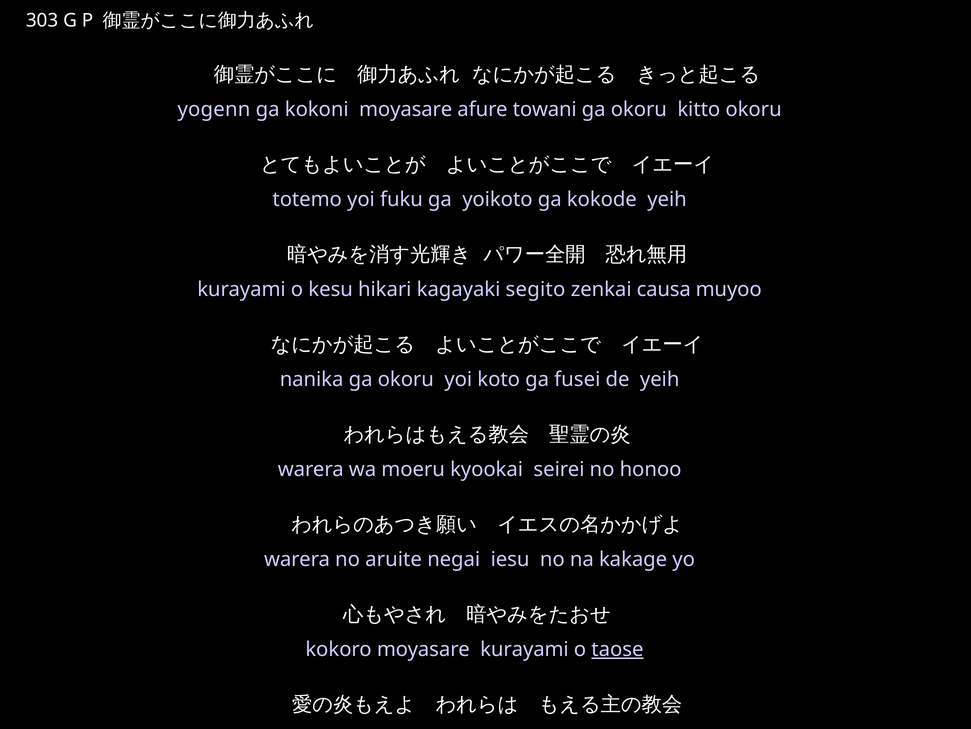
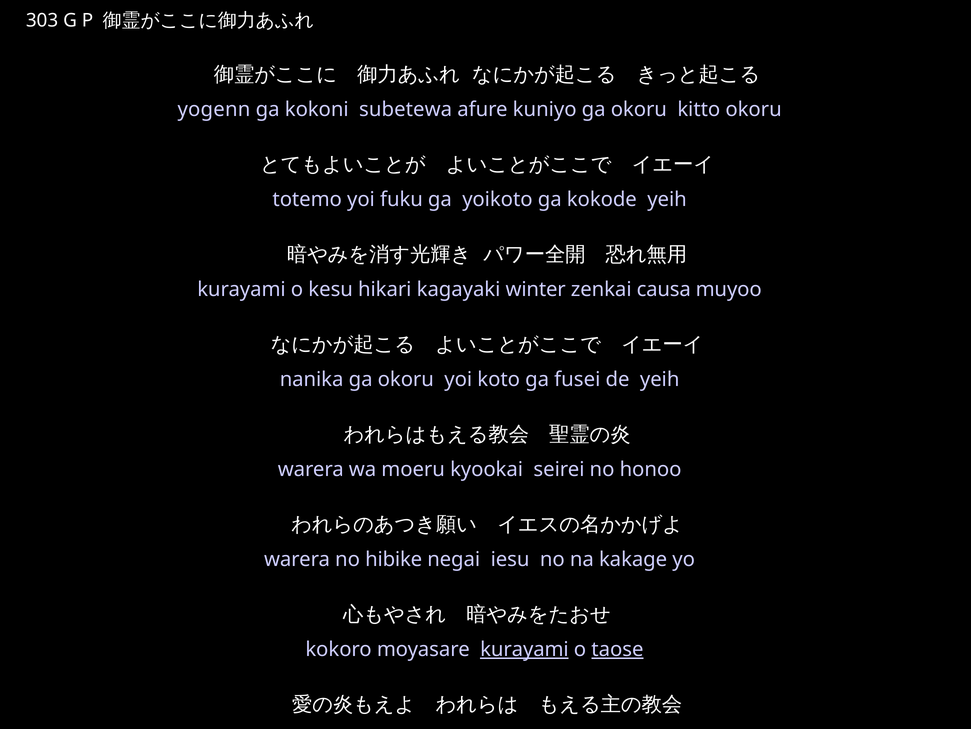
kokoni moyasare: moyasare -> subetewa
towani: towani -> kuniyo
segito: segito -> winter
aruite: aruite -> hibike
kurayami at (524, 649) underline: none -> present
